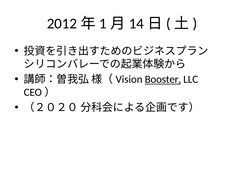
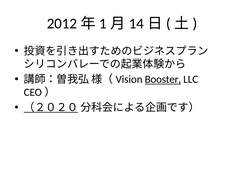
（２０２０ underline: none -> present
